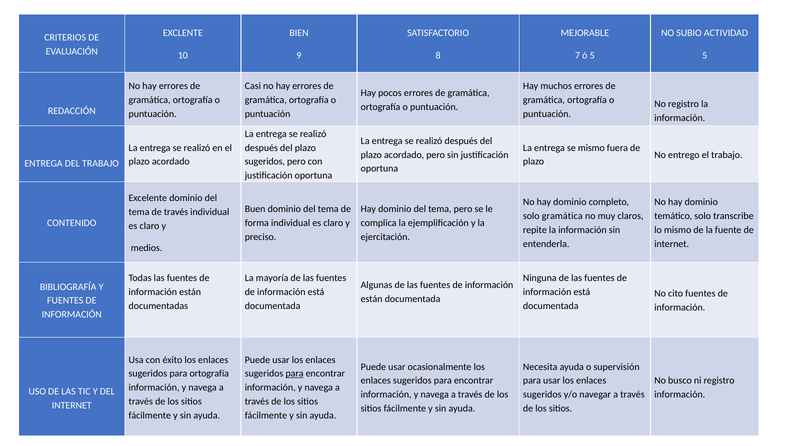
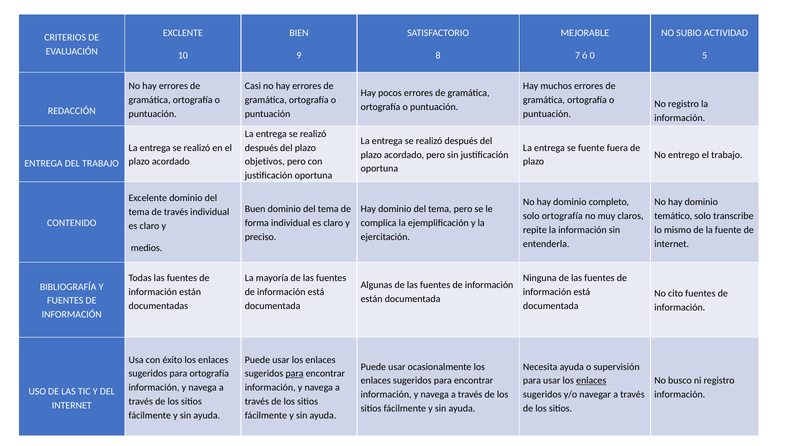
ó 5: 5 -> 0
se mismo: mismo -> fuente
sugeridos at (265, 162): sugeridos -> objetivos
solo gramática: gramática -> ortografía
enlaces at (591, 381) underline: none -> present
